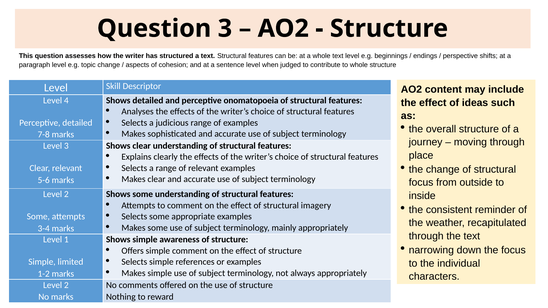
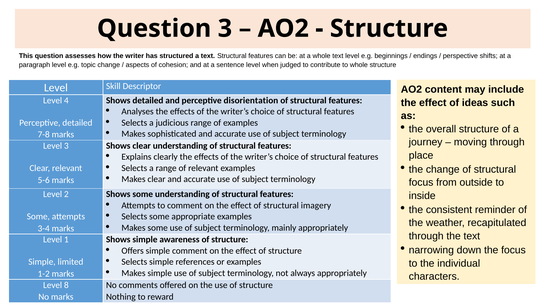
onomatopoeia: onomatopoeia -> disorientation
2 at (66, 285): 2 -> 8
